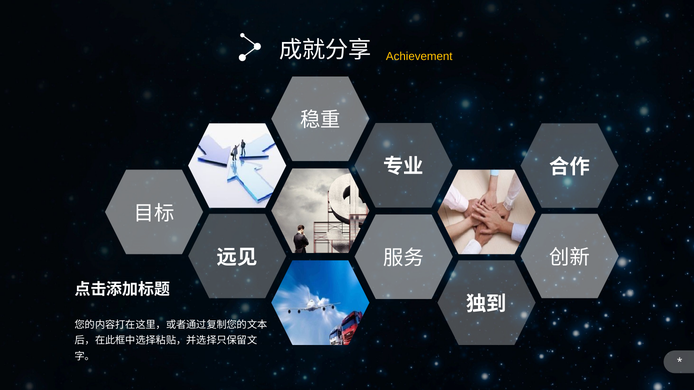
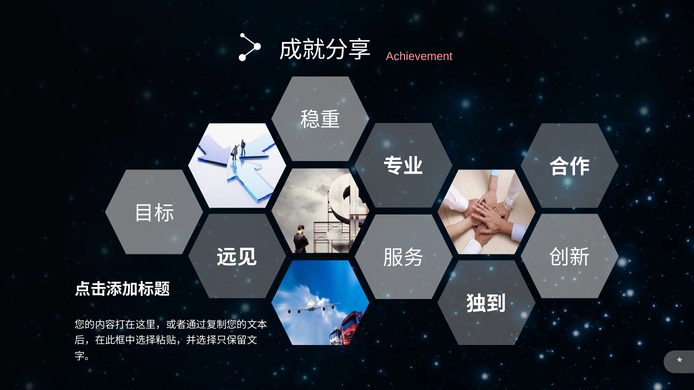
Achievement colour: yellow -> pink
